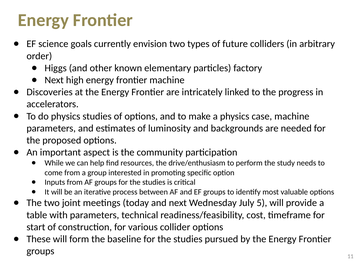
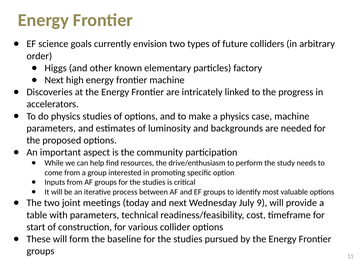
5: 5 -> 9
